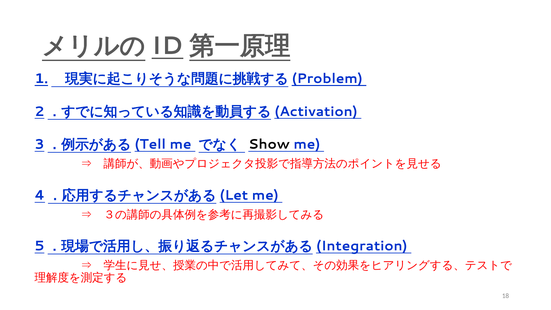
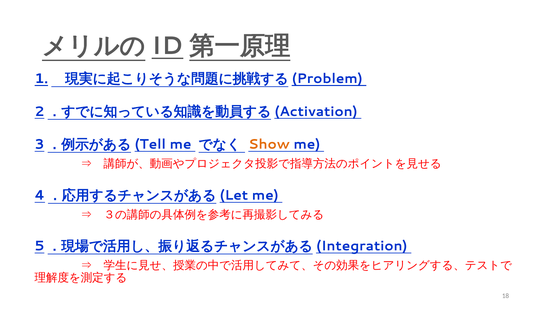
Show colour: black -> orange
